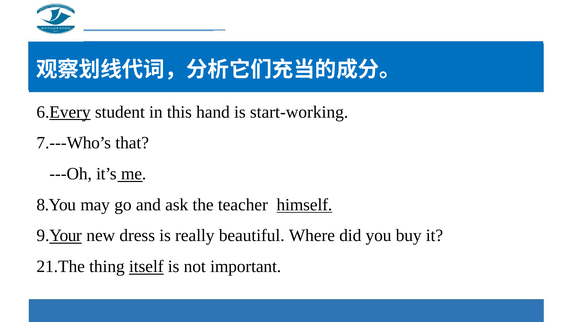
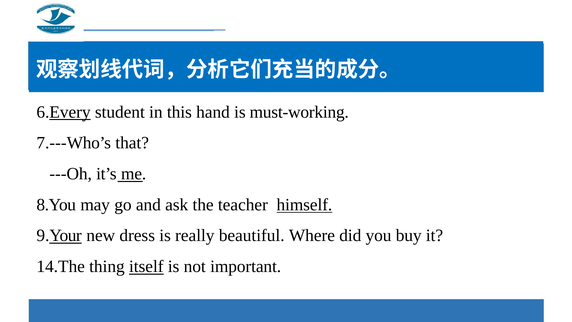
start-working: start-working -> must-working
21.The: 21.The -> 14.The
